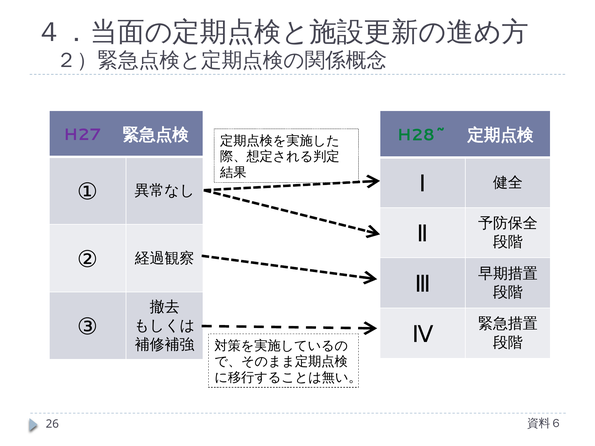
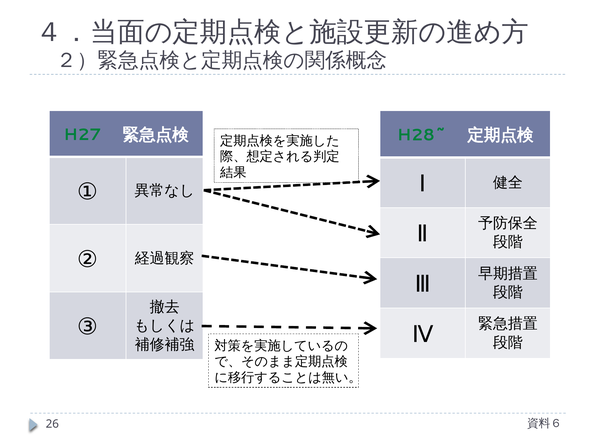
H27 colour: purple -> green
